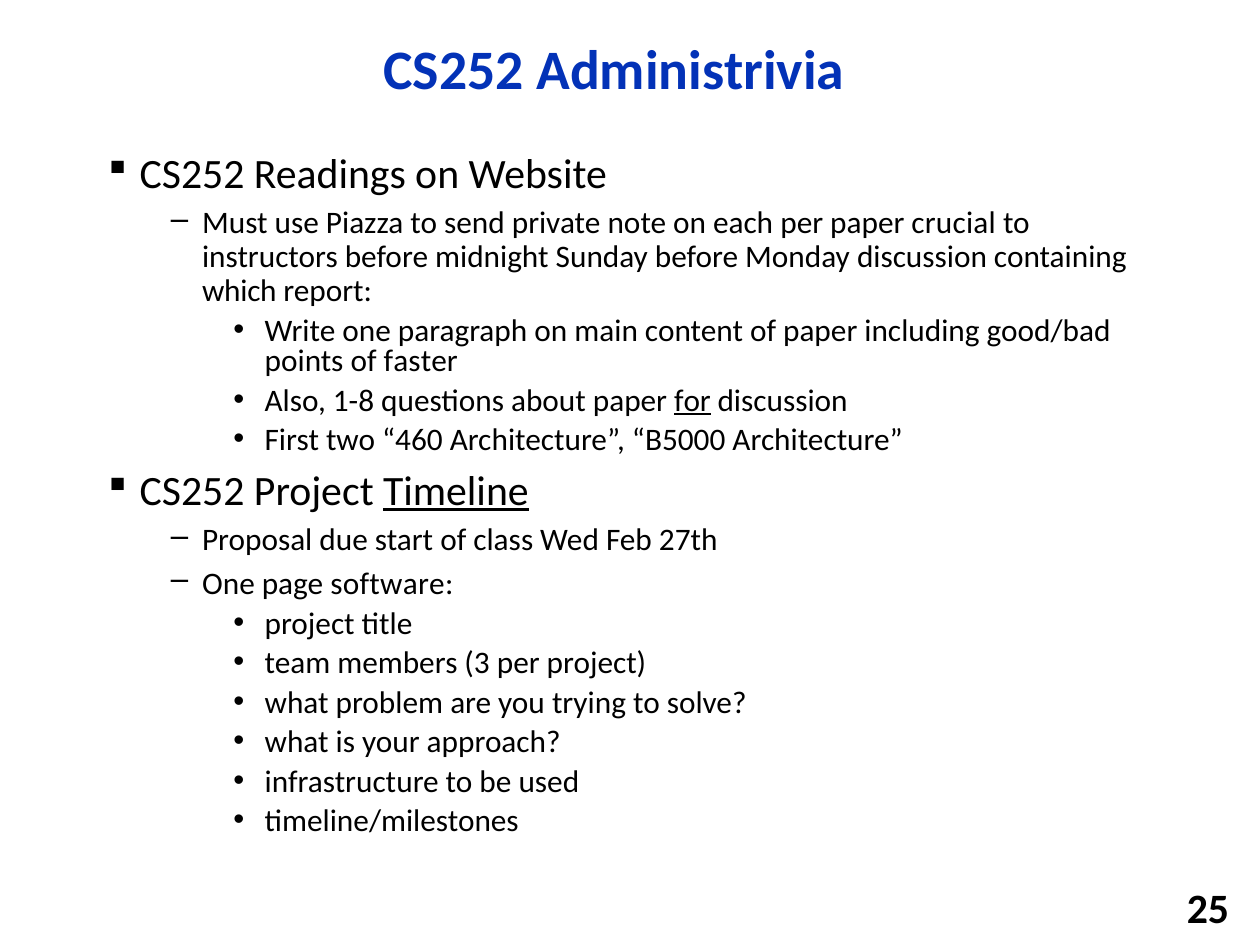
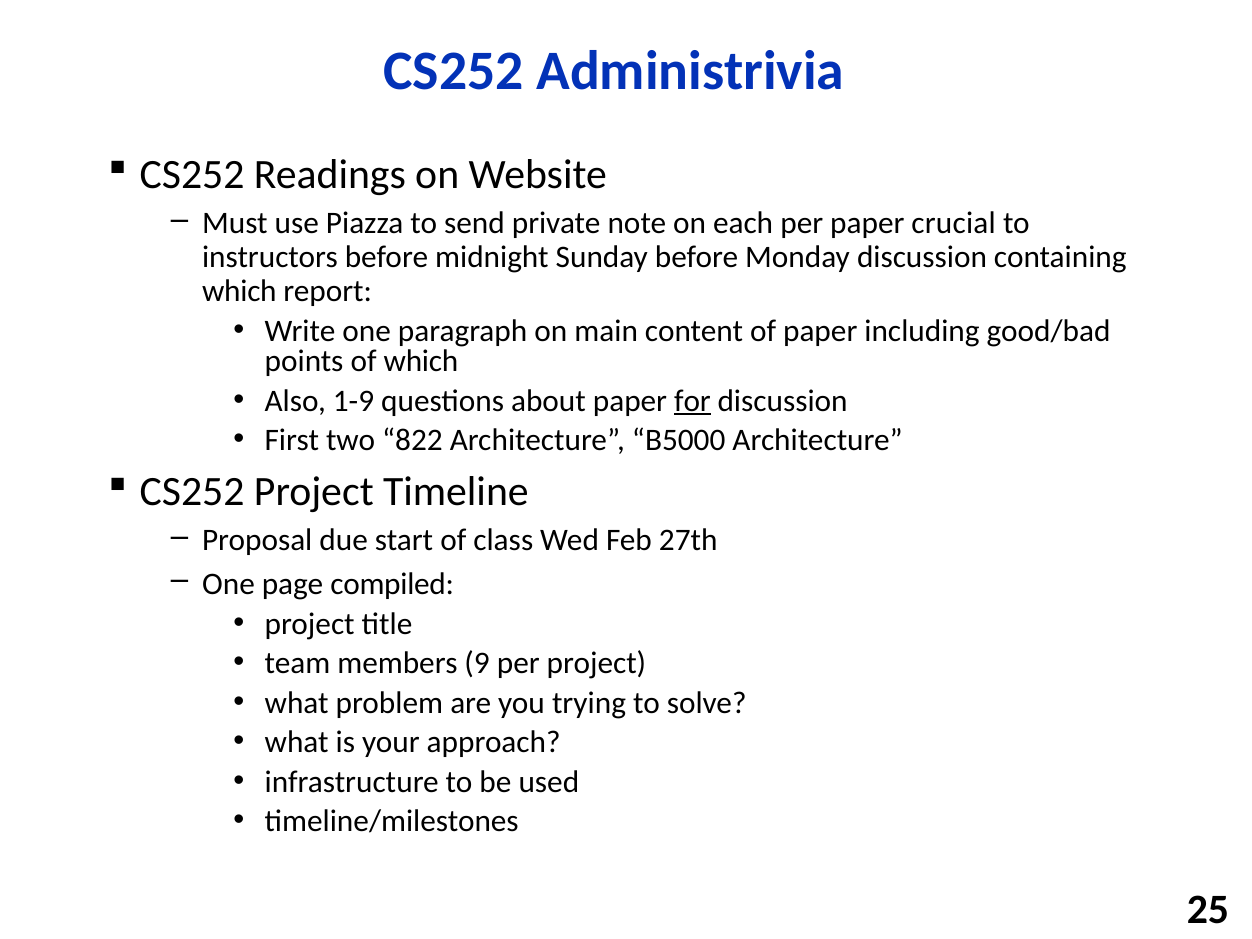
of faster: faster -> which
1-8: 1-8 -> 1-9
460: 460 -> 822
Timeline underline: present -> none
software: software -> compiled
3: 3 -> 9
